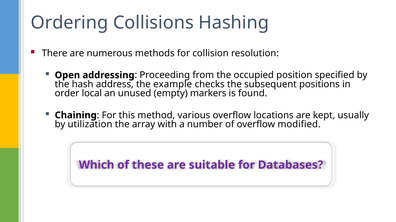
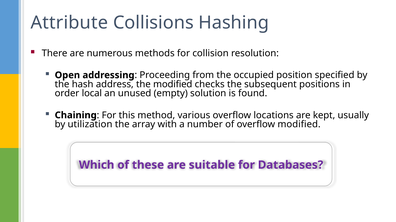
Ordering: Ordering -> Attribute
the example: example -> modified
markers: markers -> solution
